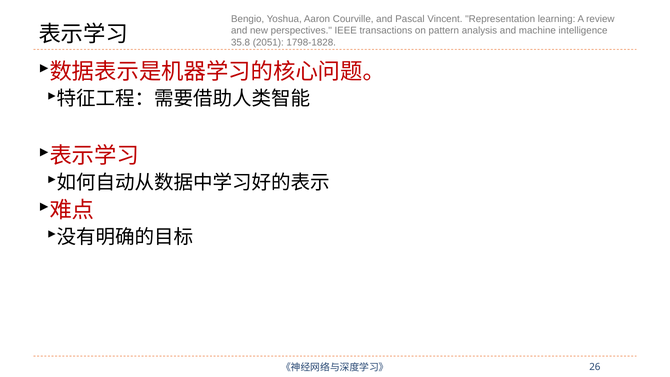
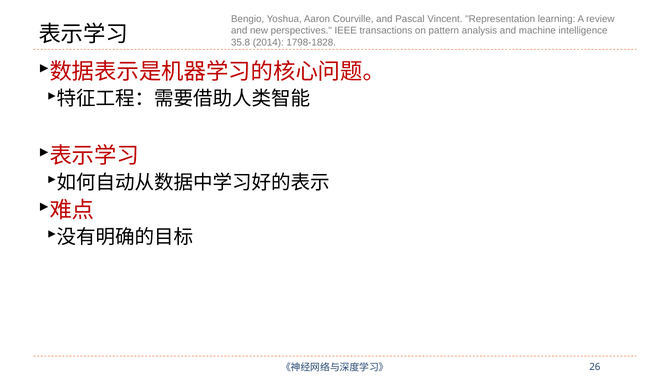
2051: 2051 -> 2014
